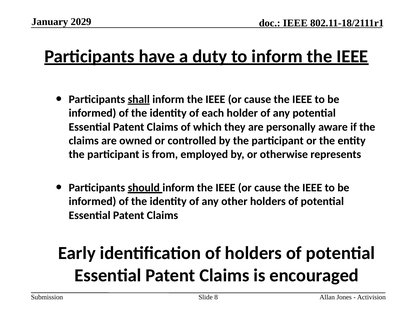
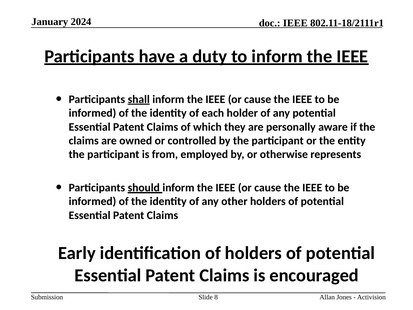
2029: 2029 -> 2024
